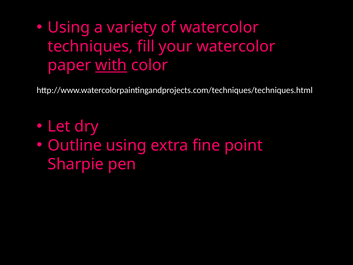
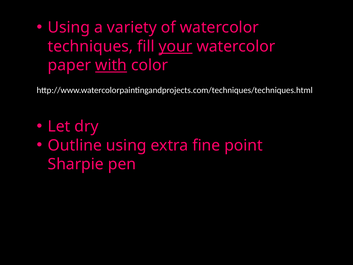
your underline: none -> present
